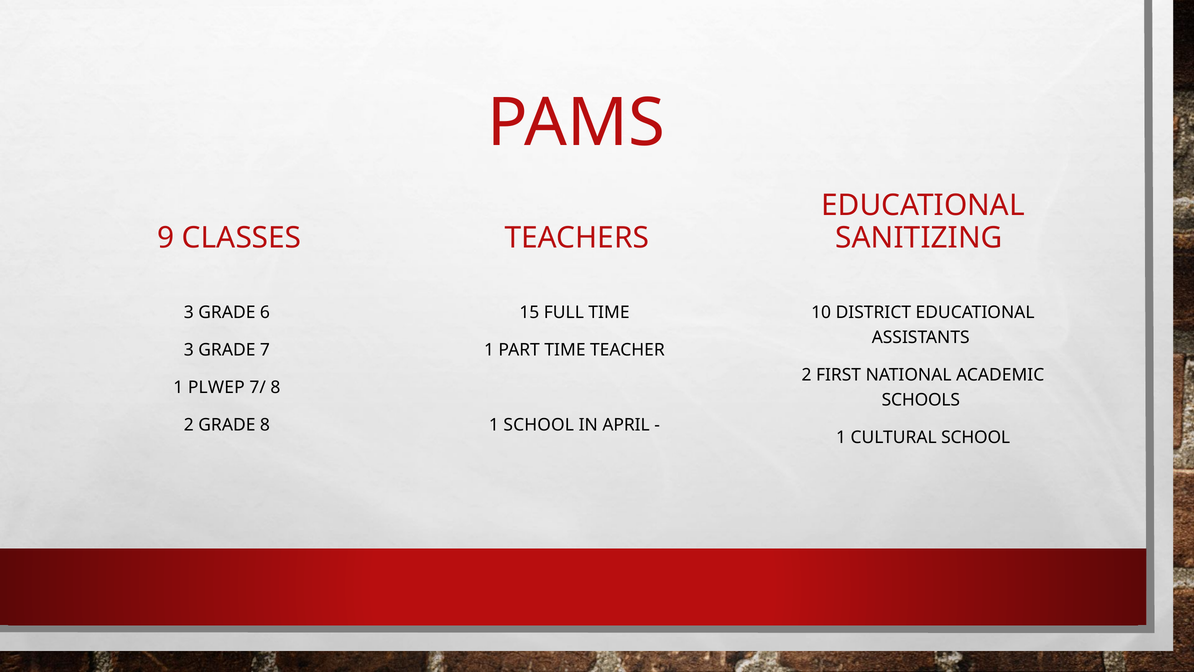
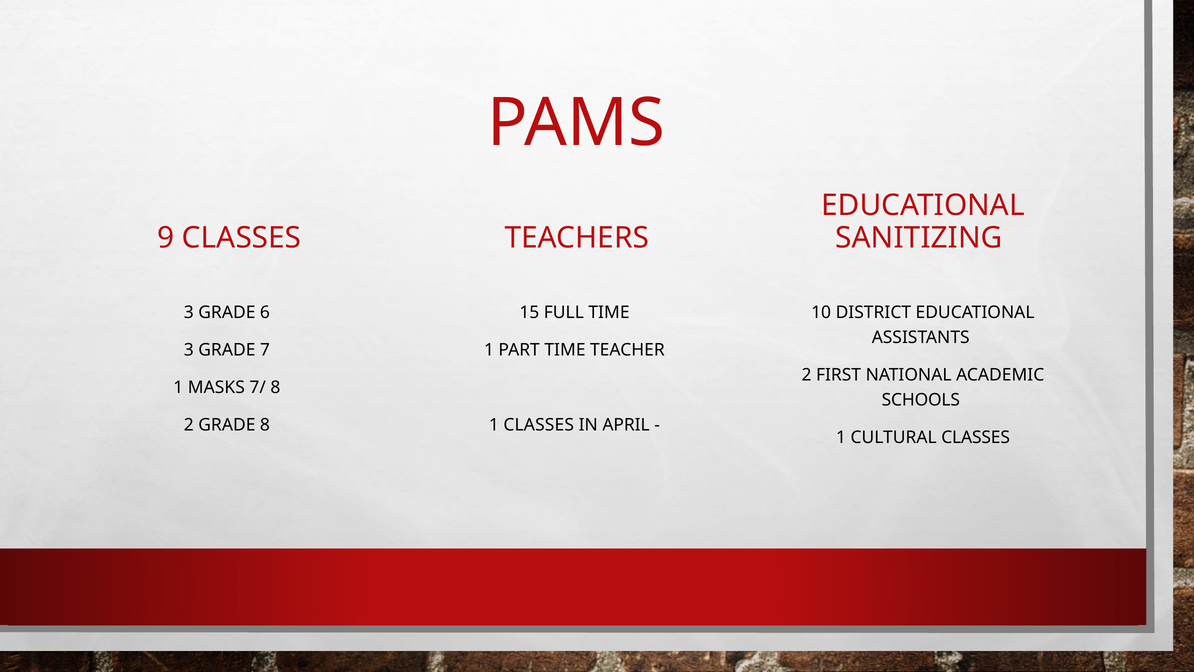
PLWEP: PLWEP -> MASKS
1 SCHOOL: SCHOOL -> CLASSES
CULTURAL SCHOOL: SCHOOL -> CLASSES
